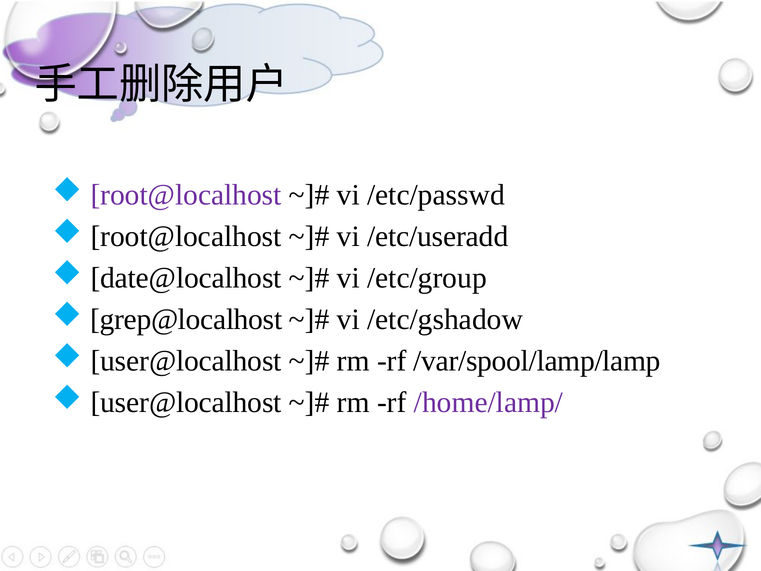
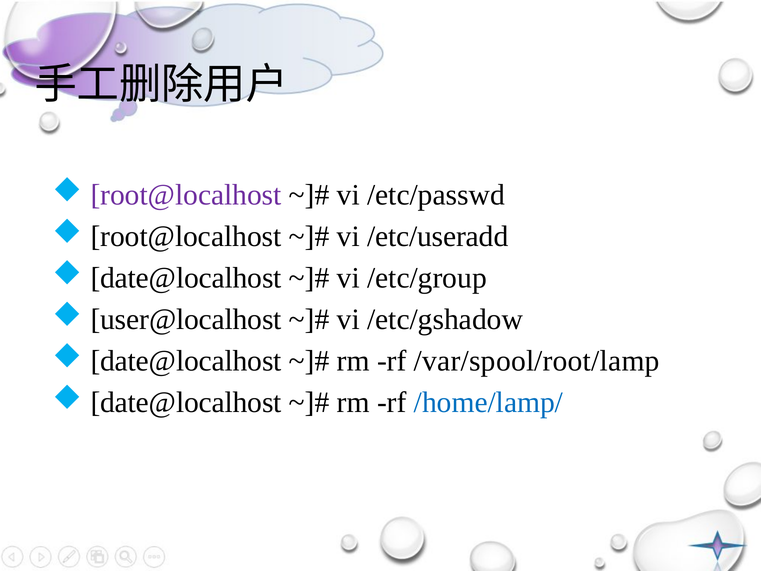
grep@localhost: grep@localhost -> user@localhost
user@localhost at (186, 361): user@localhost -> date@localhost
/var/spool/lamp/lamp: /var/spool/lamp/lamp -> /var/spool/root/lamp
user@localhost at (186, 402): user@localhost -> date@localhost
/home/lamp/ colour: purple -> blue
